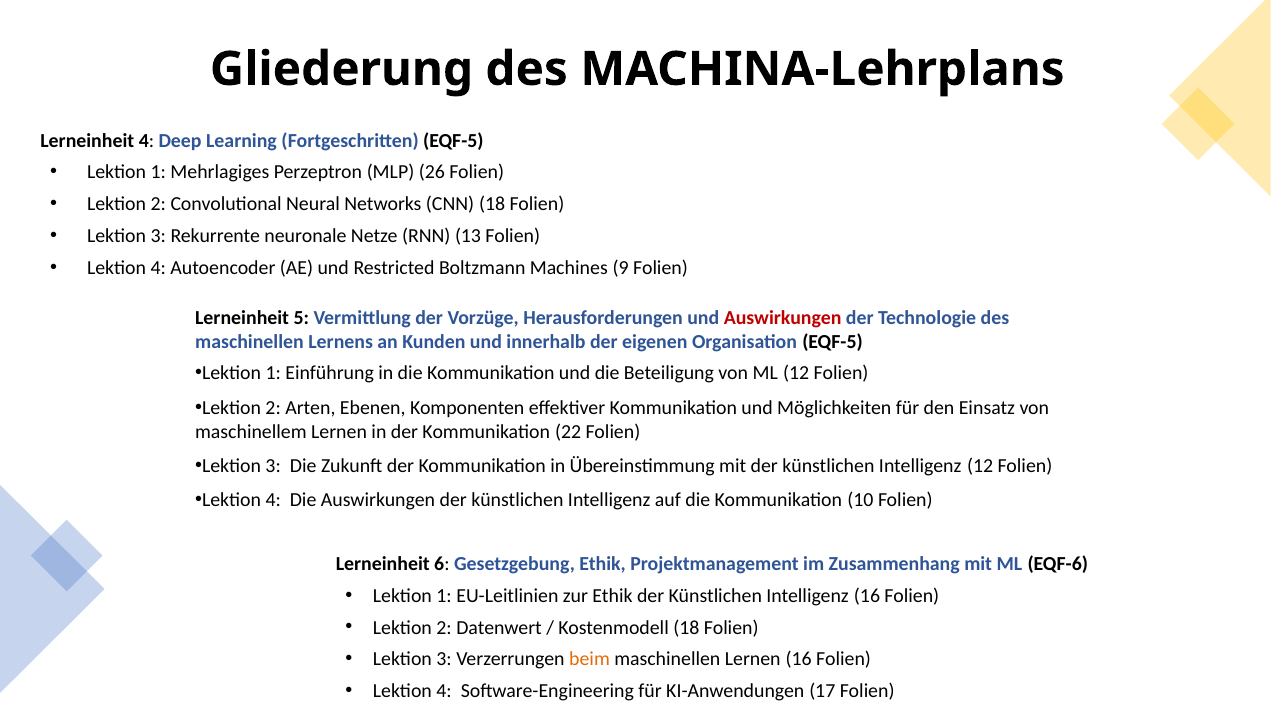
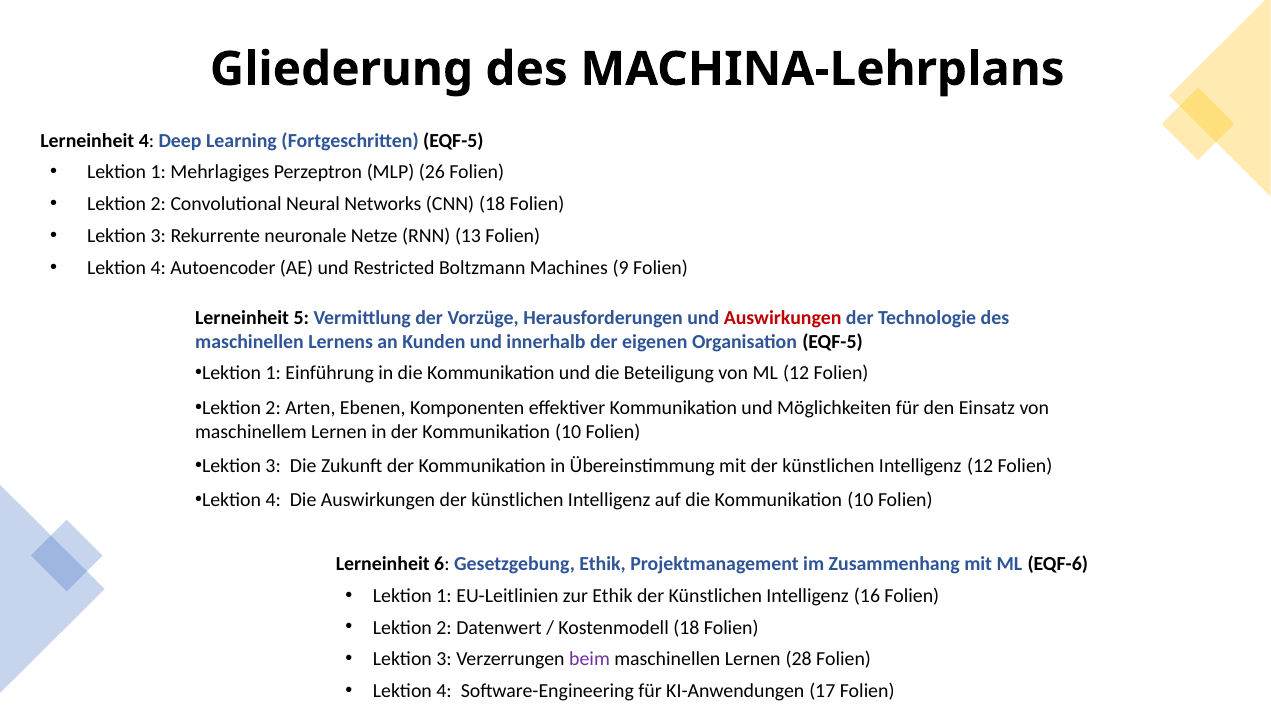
der Kommunikation 22: 22 -> 10
beim colour: orange -> purple
Lernen 16: 16 -> 28
